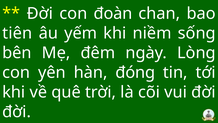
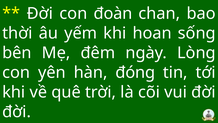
tiên: tiên -> thời
niềm: niềm -> hoan
